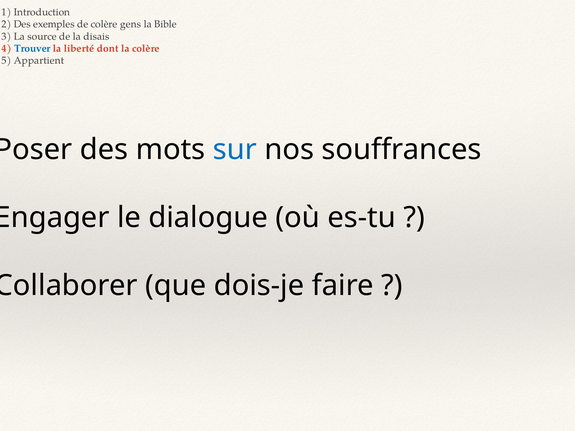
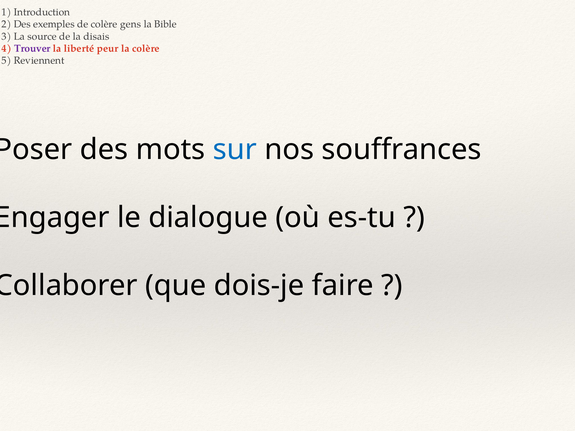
Trouver colour: blue -> purple
dont: dont -> peur
Appartient: Appartient -> Reviennent
